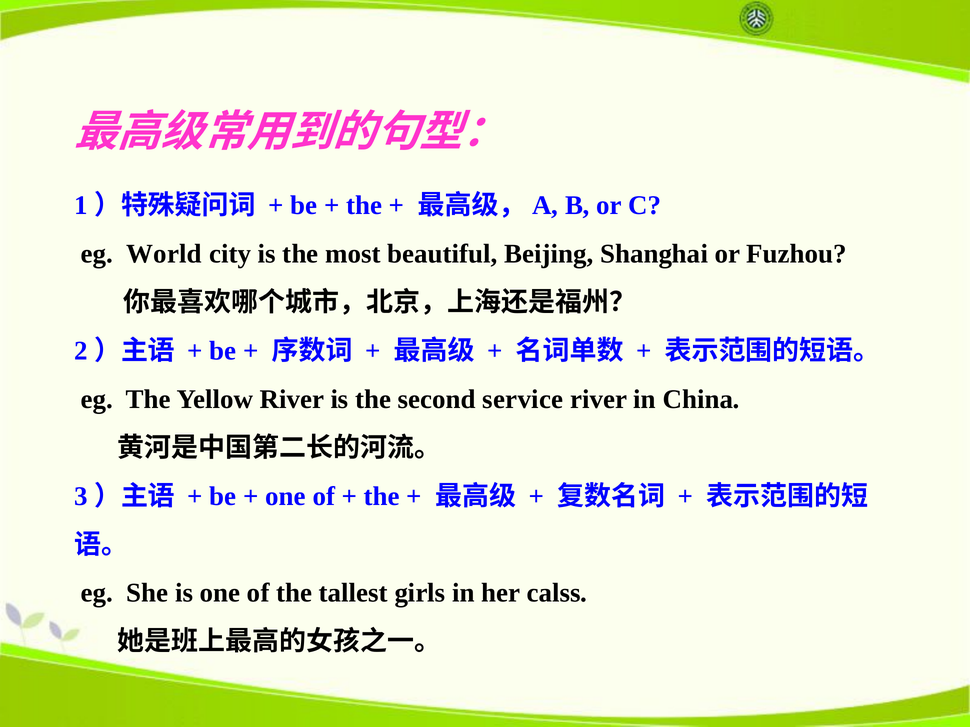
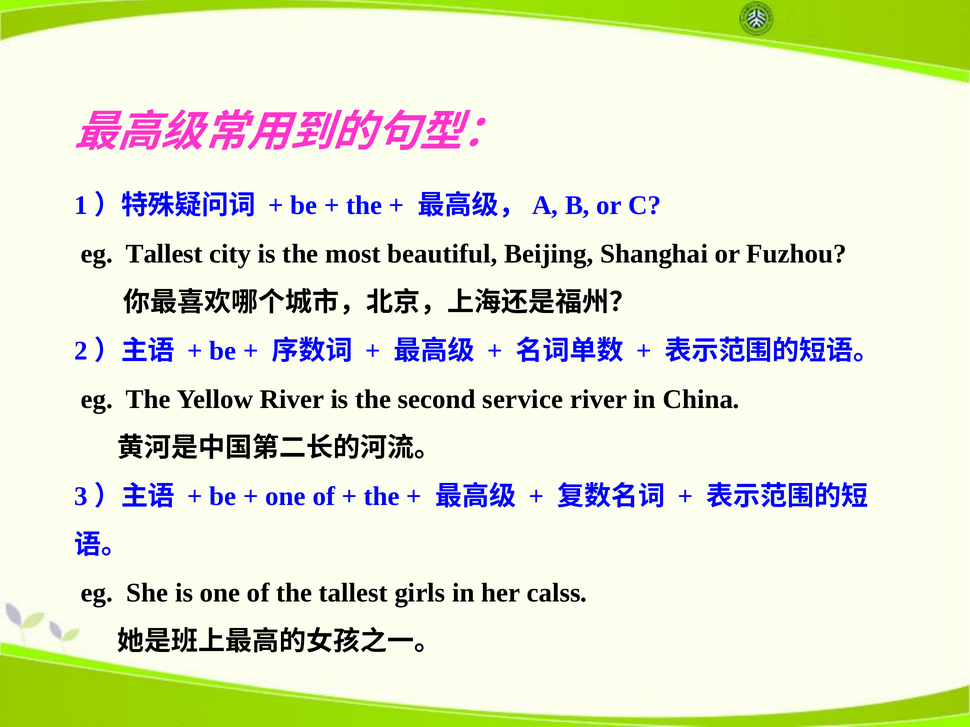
eg World: World -> Tallest
